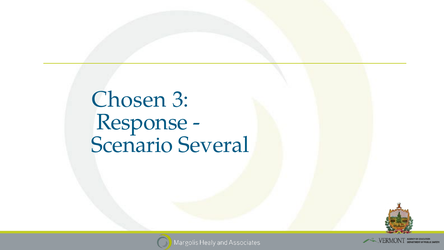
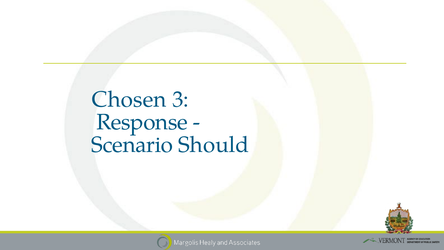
Several: Several -> Should
